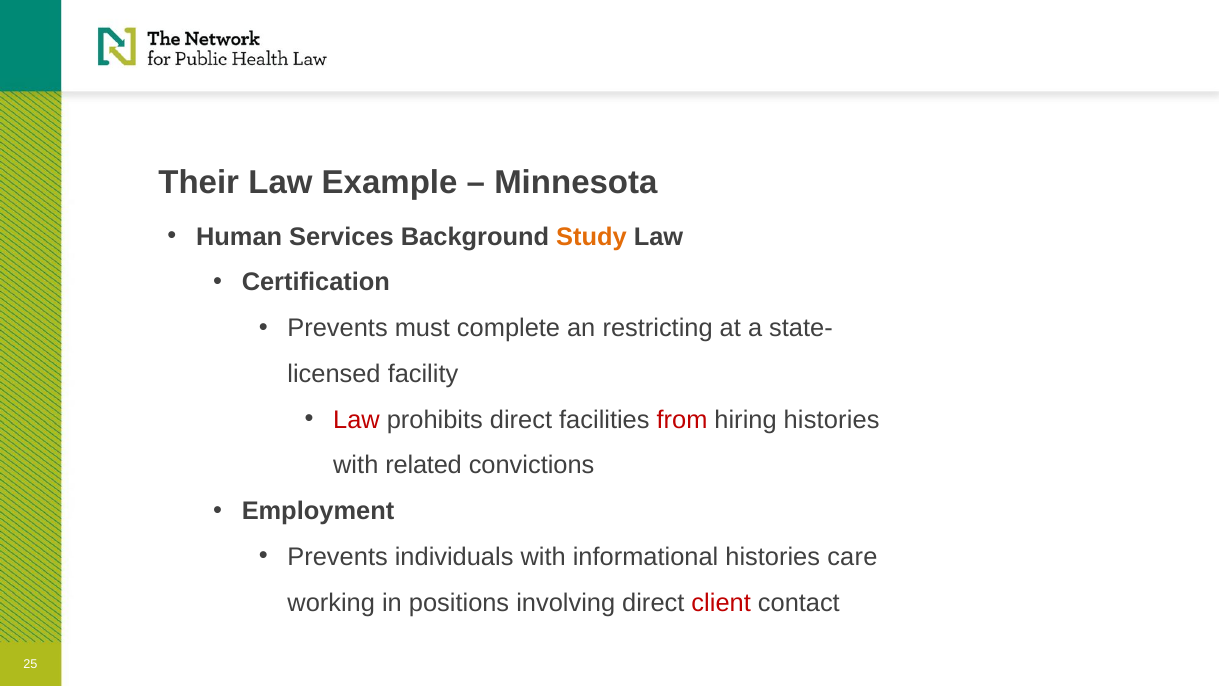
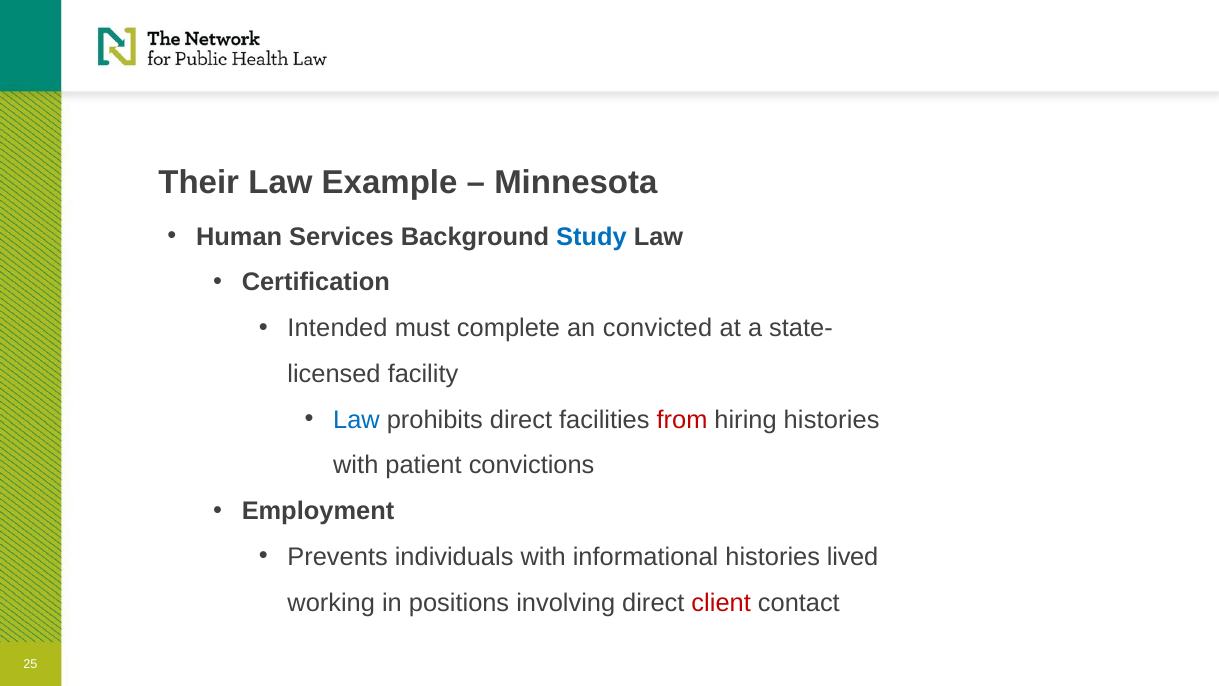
Study colour: orange -> blue
Prevents at (338, 328): Prevents -> Intended
restricting: restricting -> convicted
Law at (356, 420) colour: red -> blue
related: related -> patient
care: care -> lived
